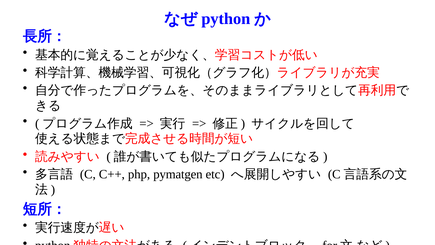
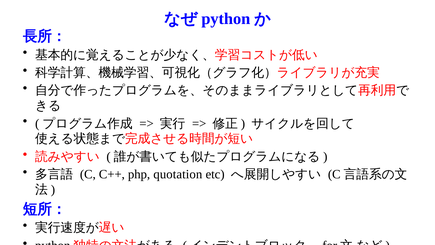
pymatgen: pymatgen -> quotation
